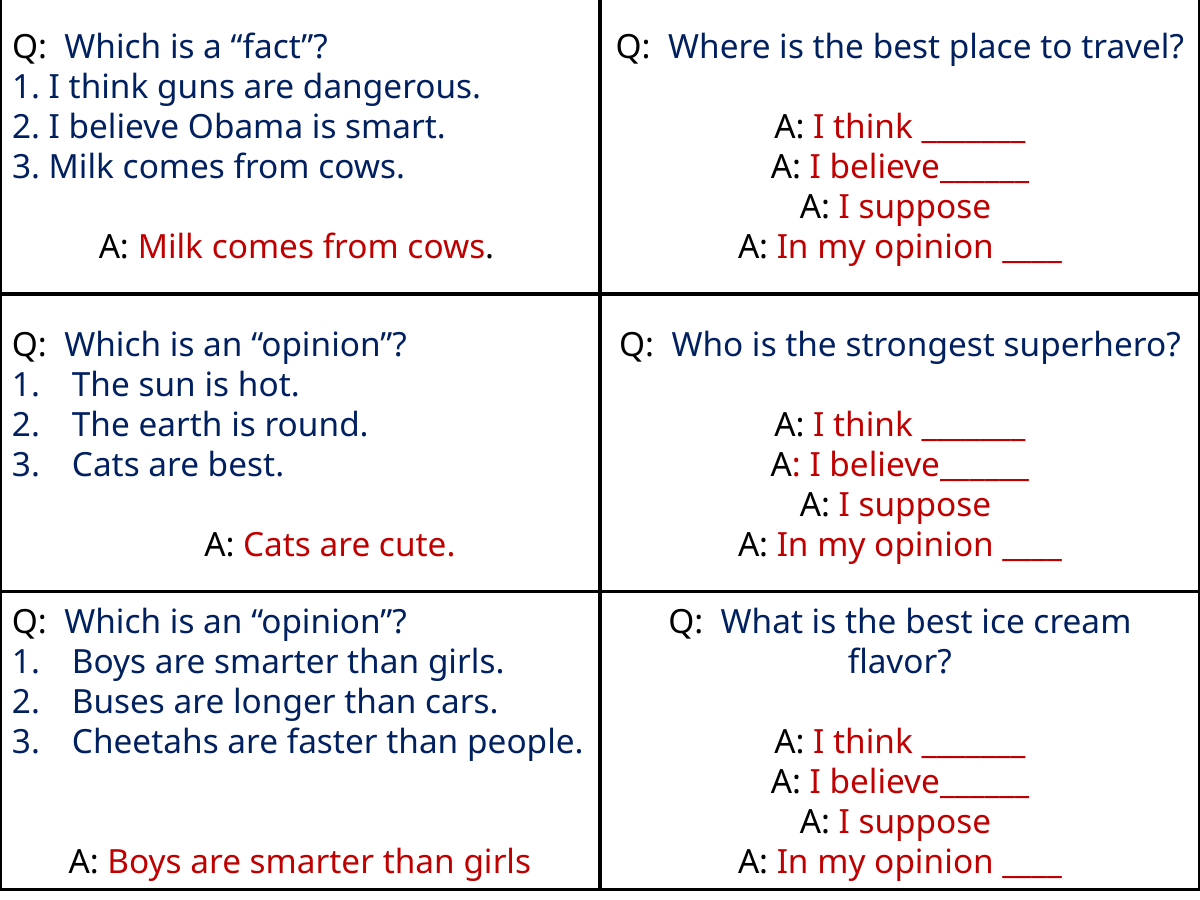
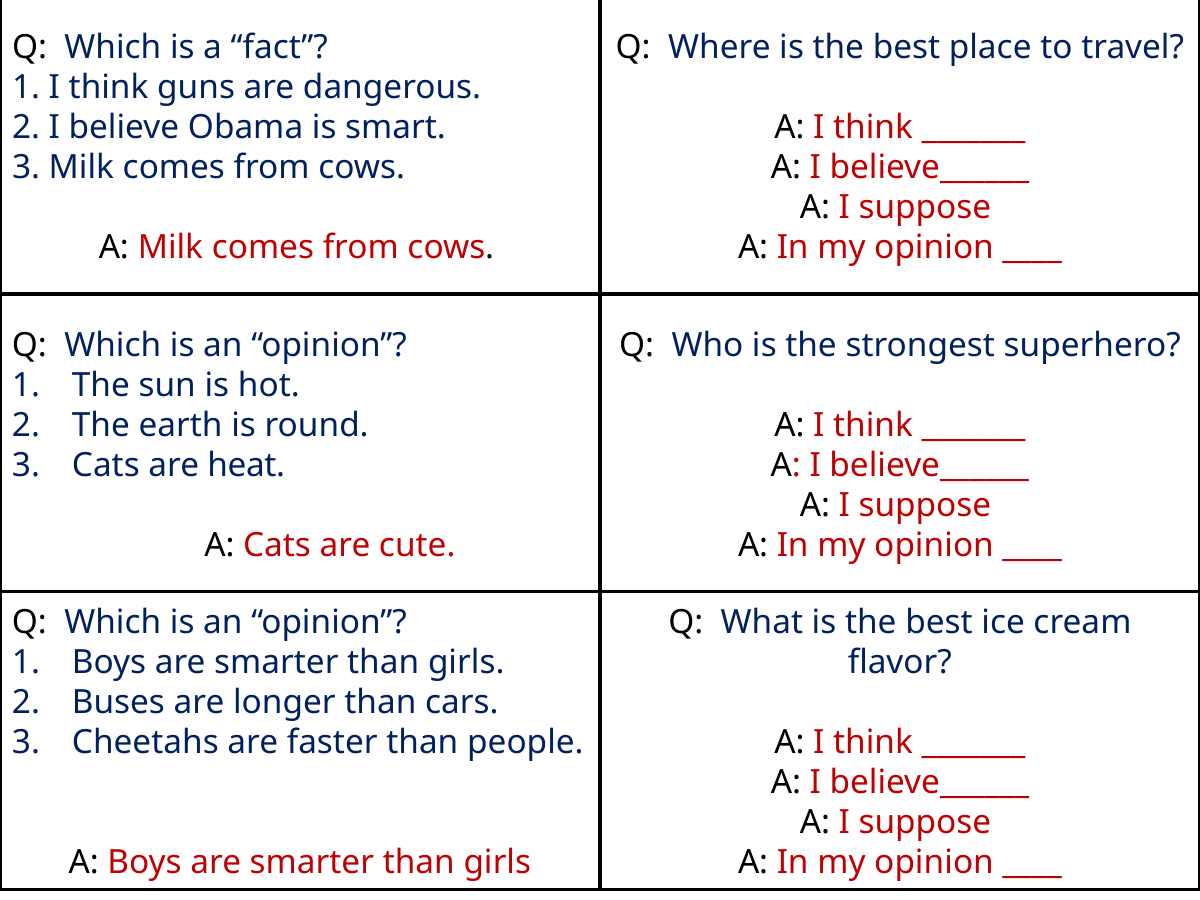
are best: best -> heat
